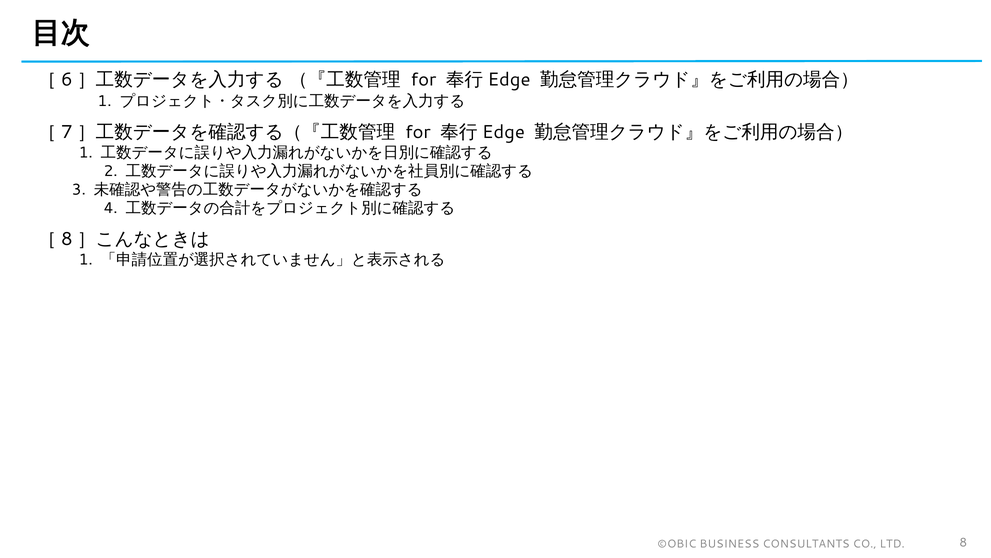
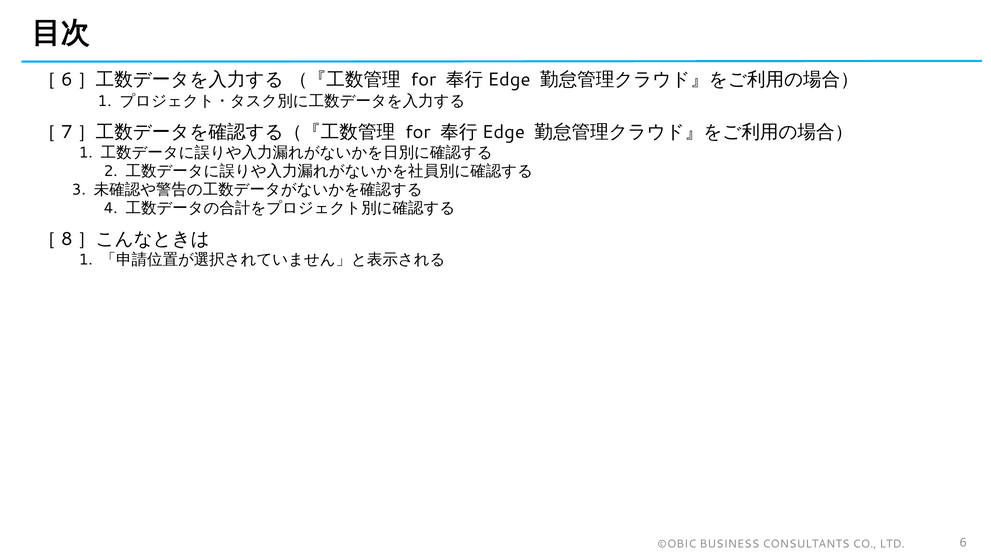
8: 8 -> 6
